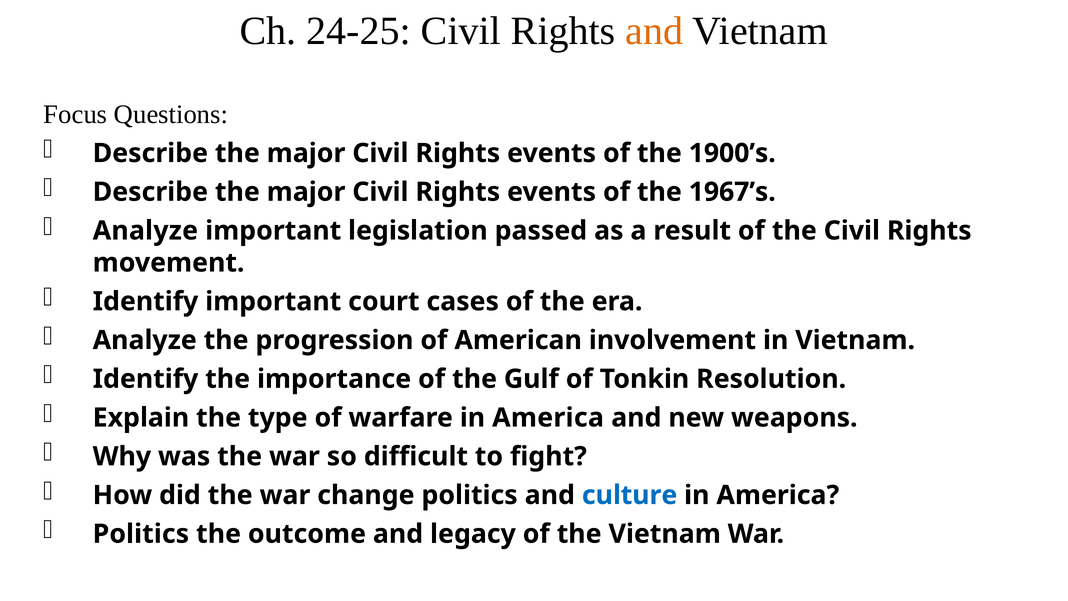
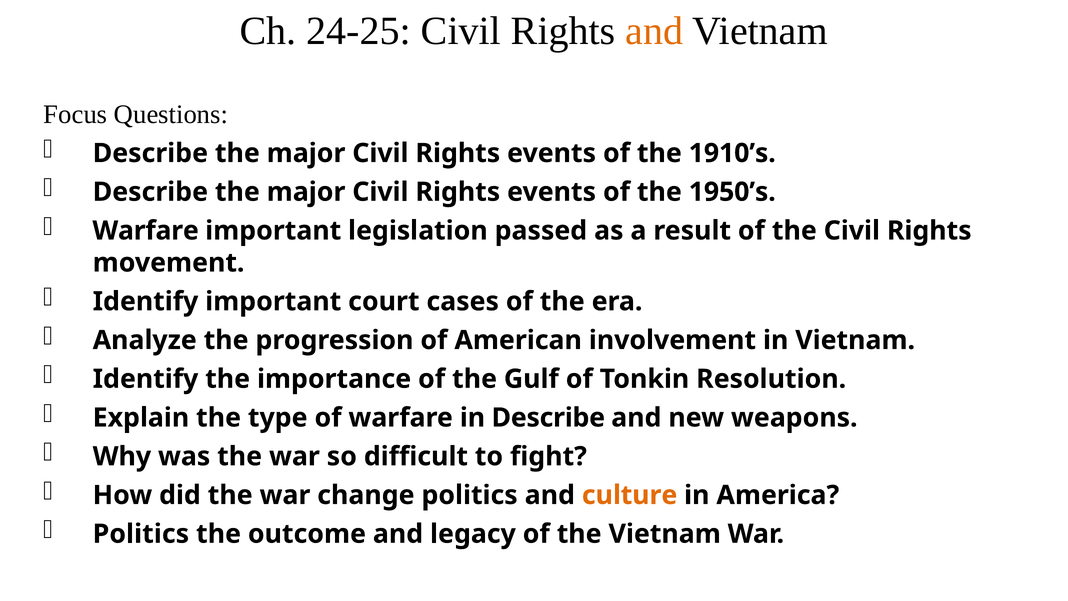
1900’s: 1900’s -> 1910’s
1967’s: 1967’s -> 1950’s
Analyze at (145, 231): Analyze -> Warfare
warfare in America: America -> Describe
culture colour: blue -> orange
